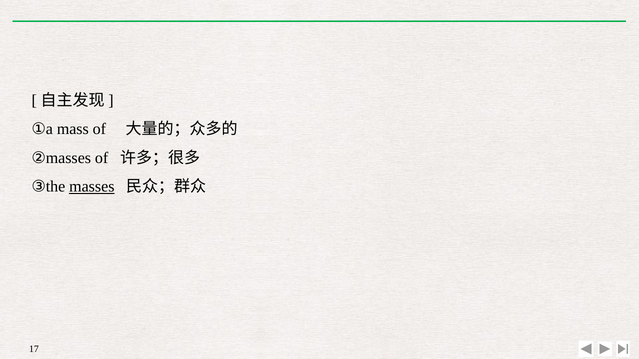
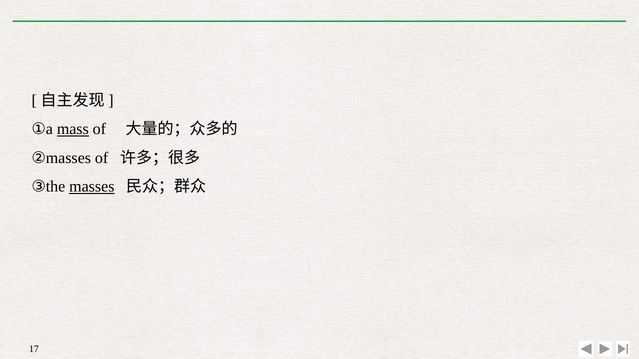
mass underline: none -> present
